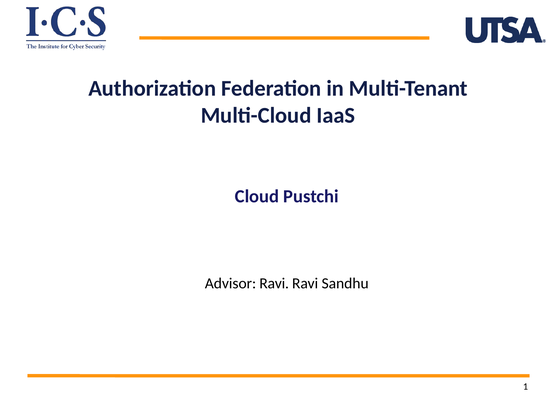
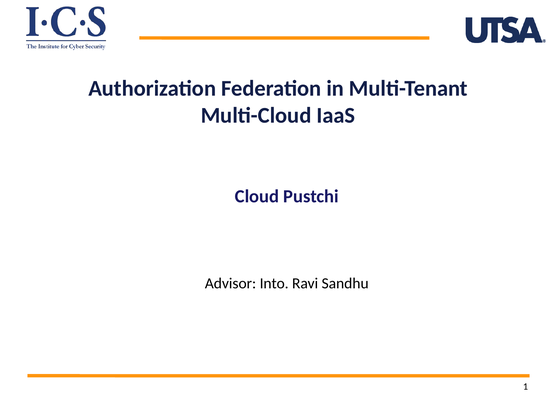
Advisor Ravi: Ravi -> Into
